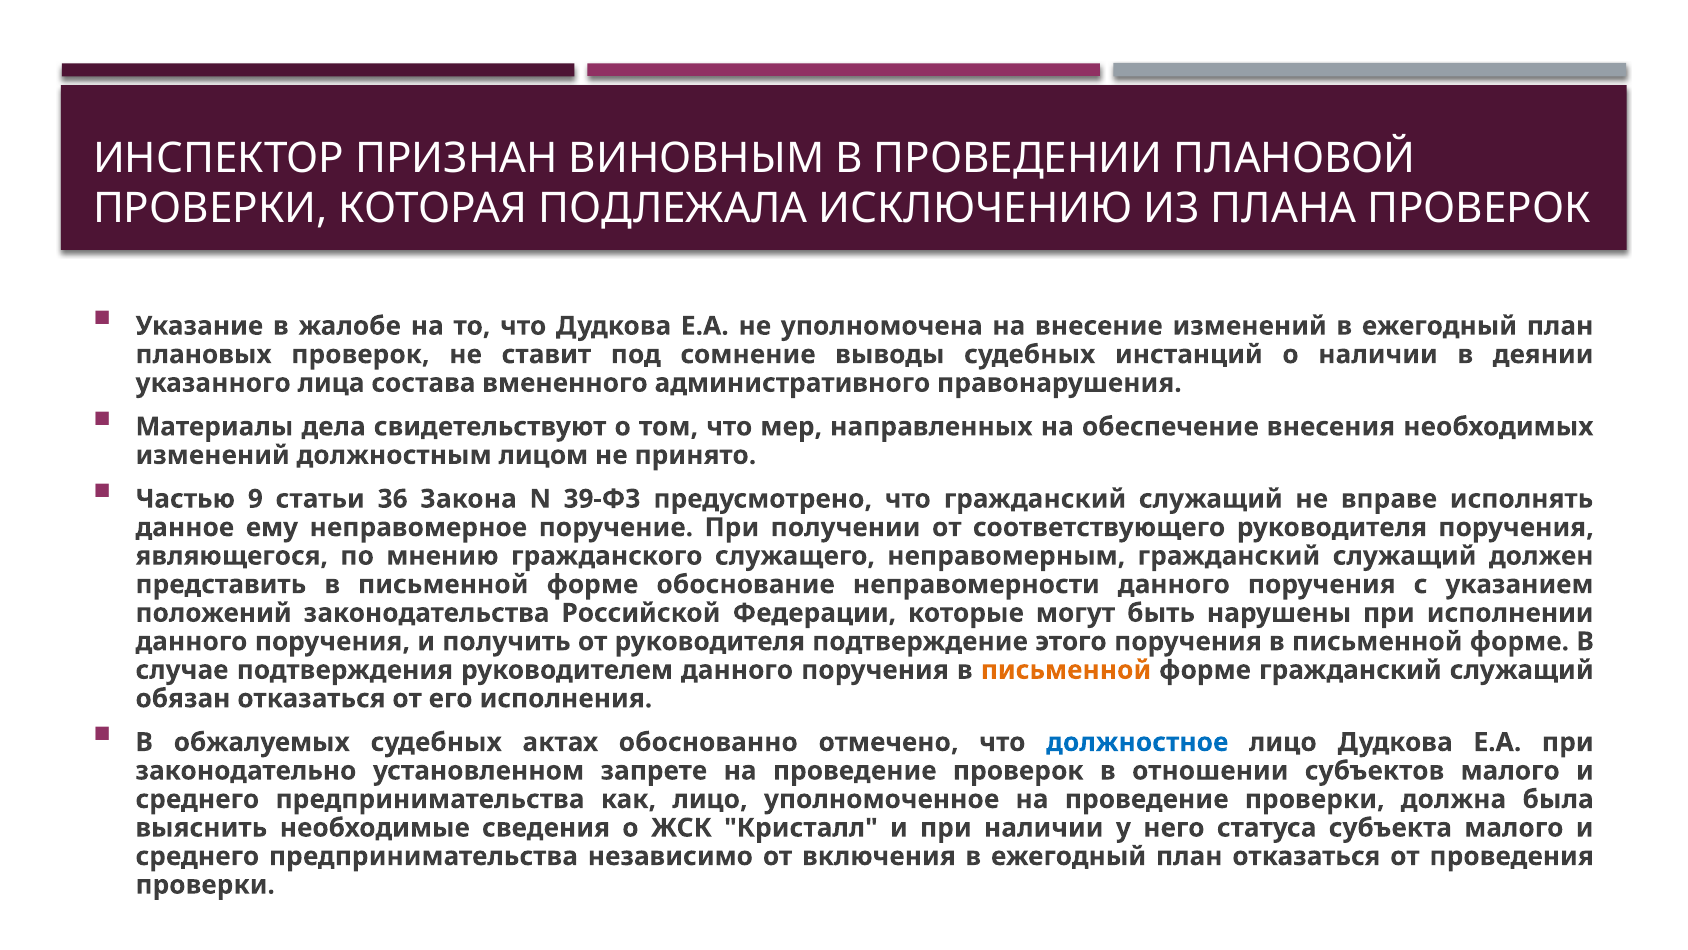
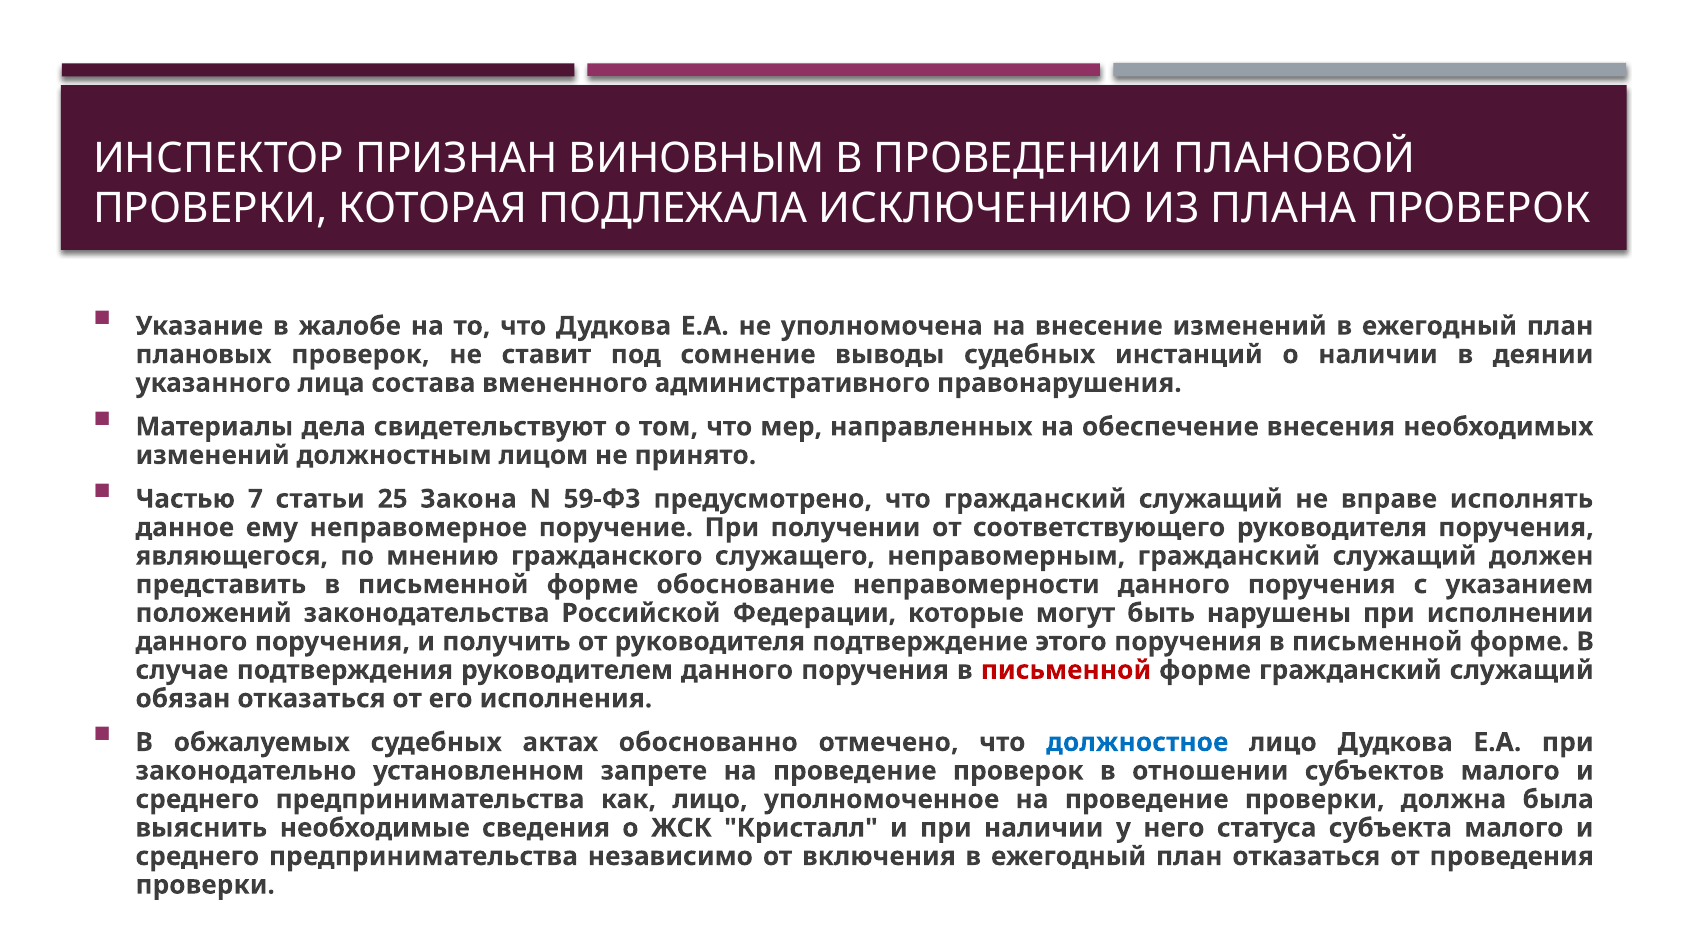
9: 9 -> 7
36: 36 -> 25
39-ФЗ: 39-ФЗ -> 59-ФЗ
письменной at (1066, 670) colour: orange -> red
